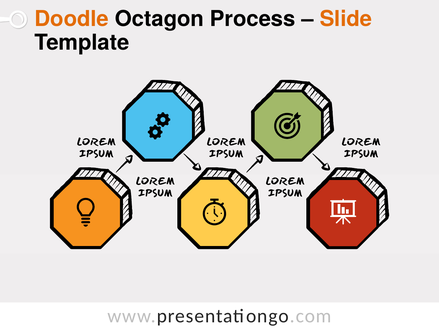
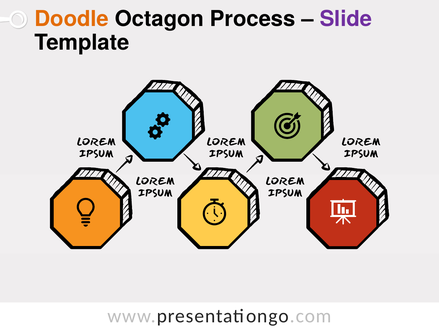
Slide colour: orange -> purple
